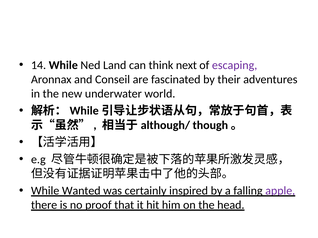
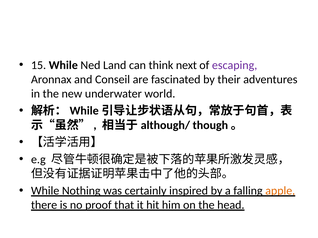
14: 14 -> 15
Wanted: Wanted -> Nothing
apple colour: purple -> orange
